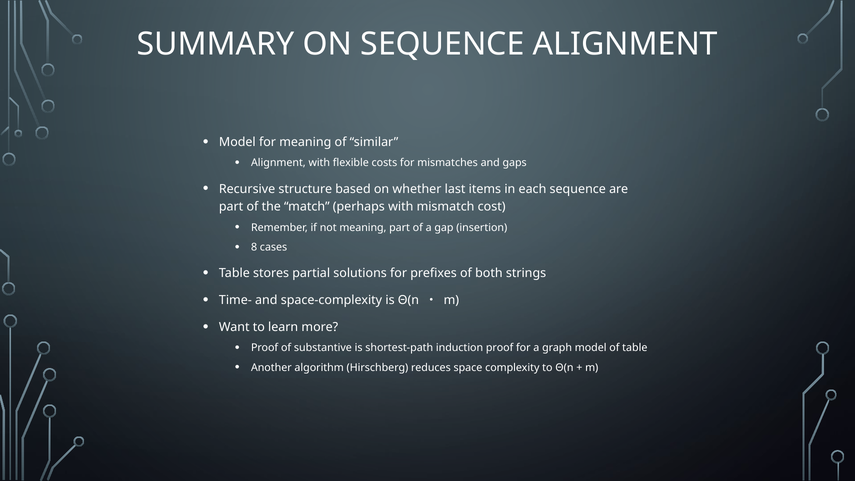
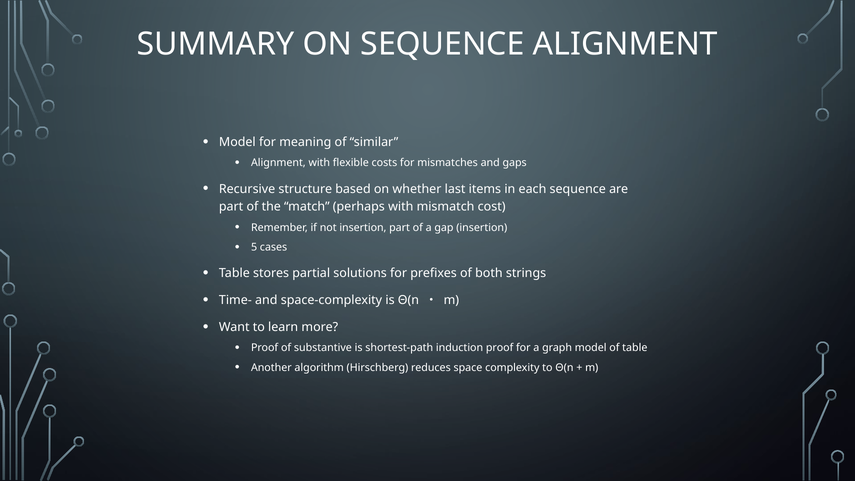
not meaning: meaning -> insertion
8: 8 -> 5
